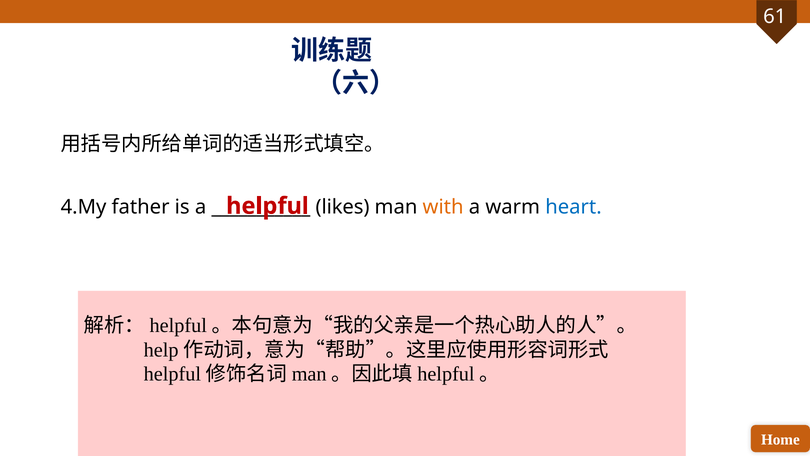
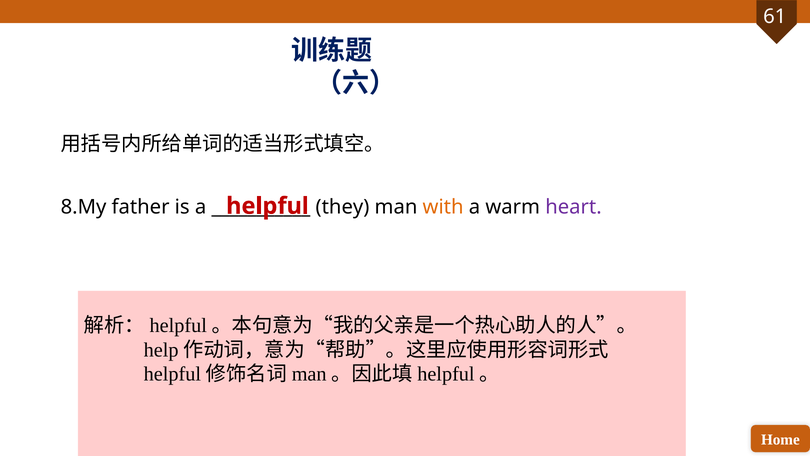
4.My: 4.My -> 8.My
likes: likes -> they
heart colour: blue -> purple
